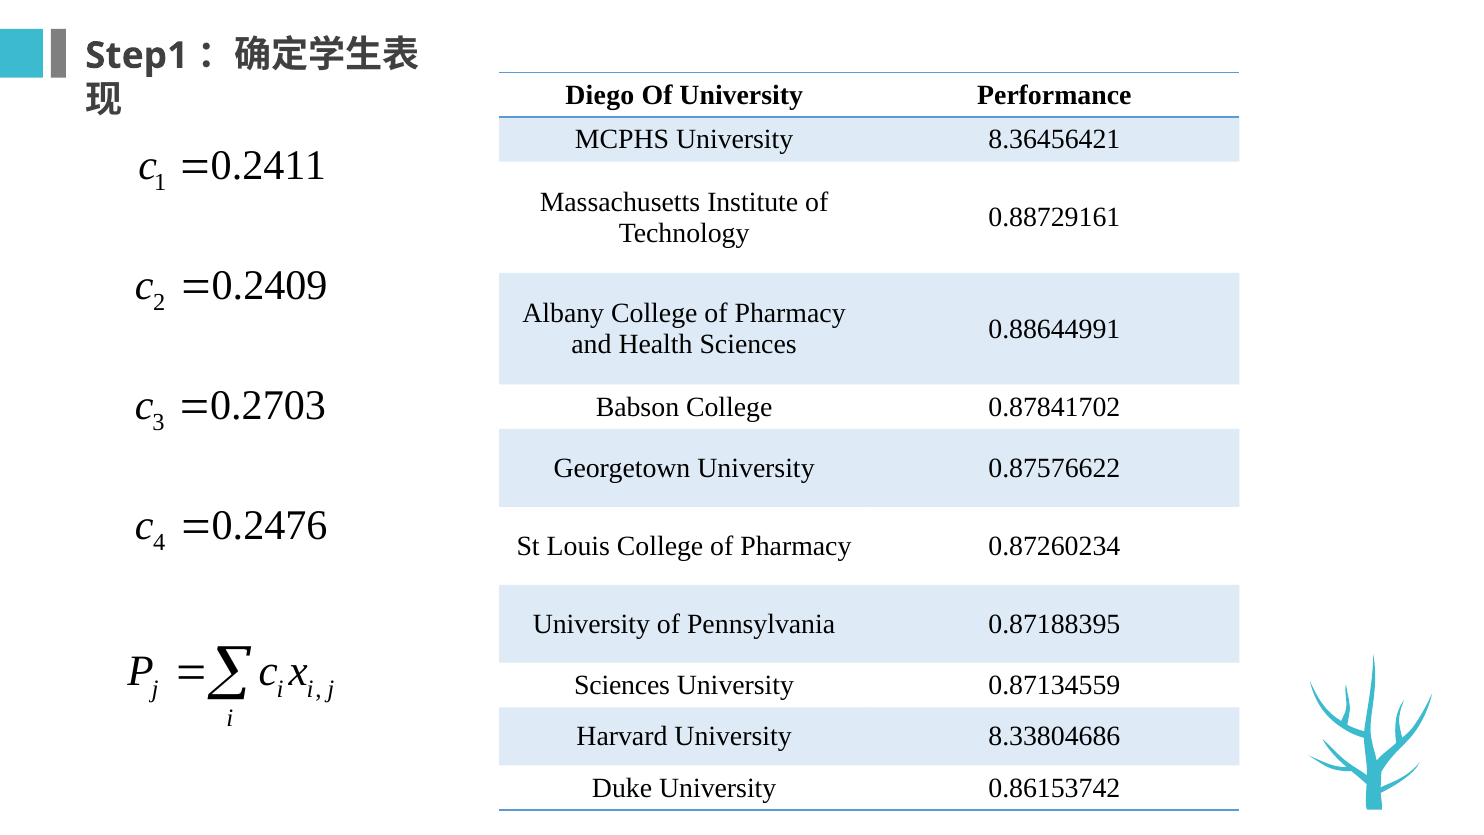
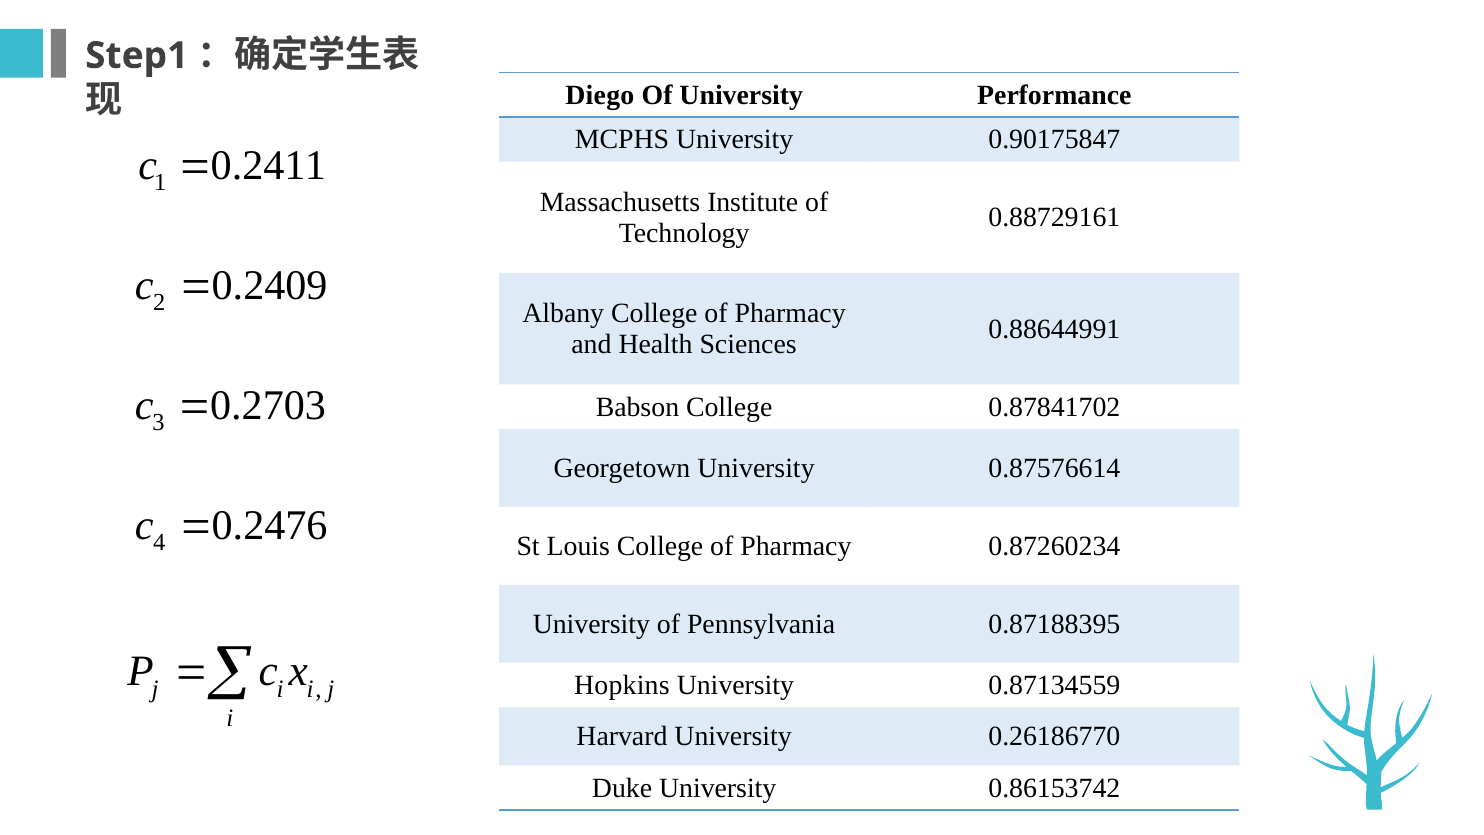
8.36456421: 8.36456421 -> 0.90175847
0.87576622: 0.87576622 -> 0.87576614
Sciences at (622, 685): Sciences -> Hopkins
8.33804686: 8.33804686 -> 0.26186770
